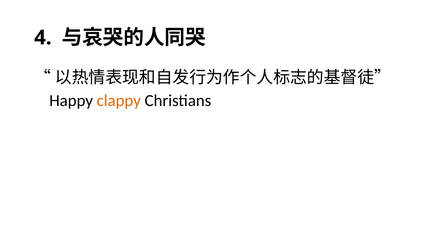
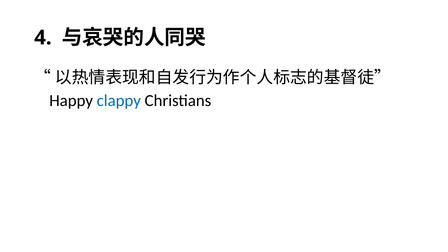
clappy colour: orange -> blue
